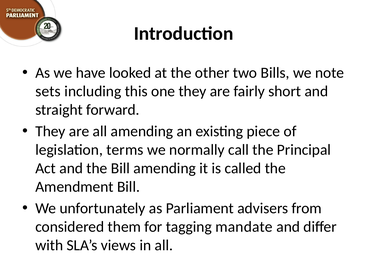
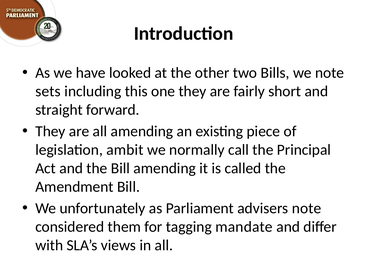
terms: terms -> ambit
advisers from: from -> note
